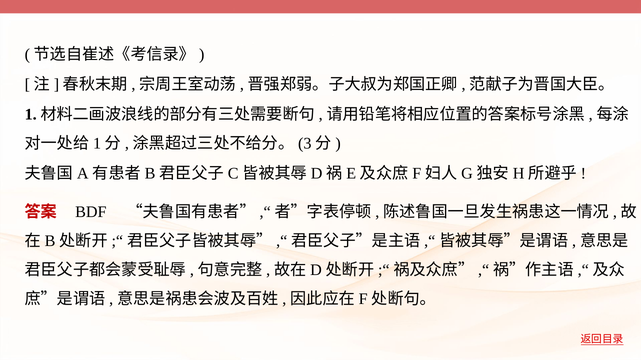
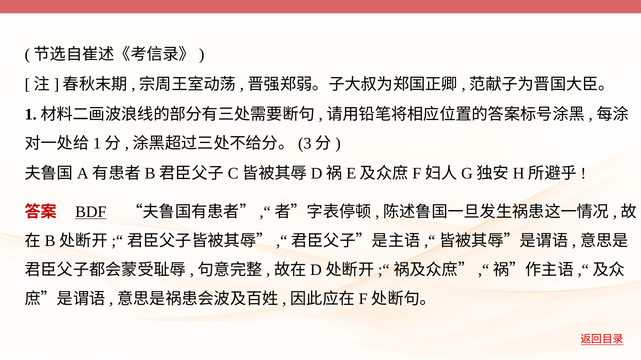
BDF underline: none -> present
